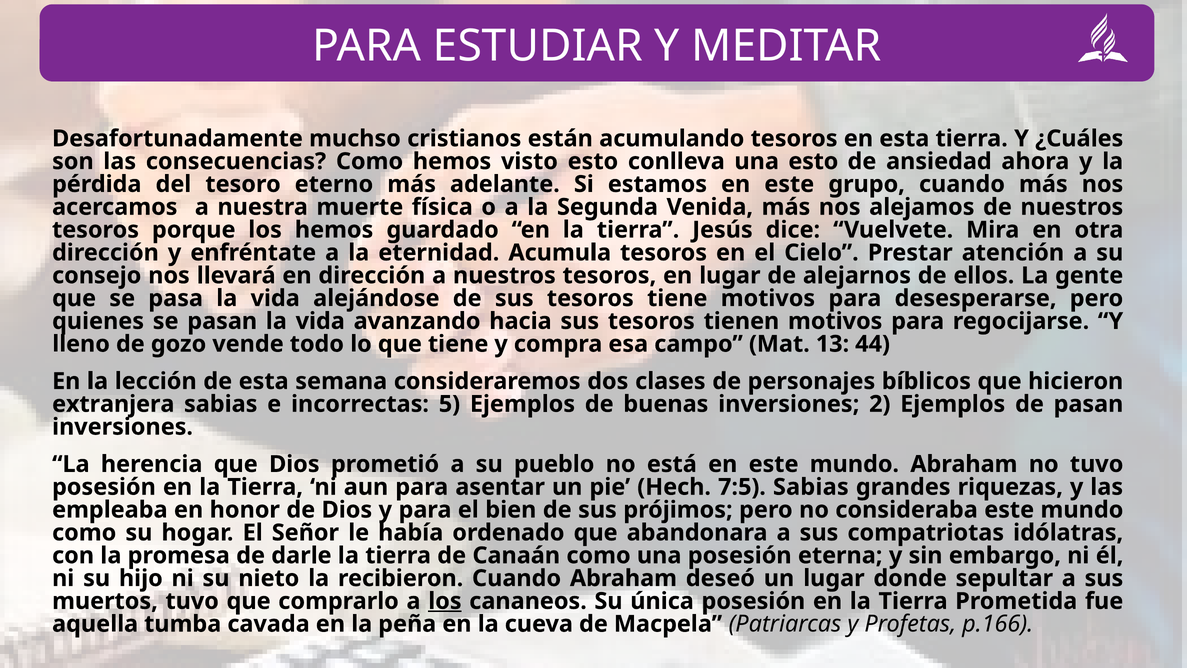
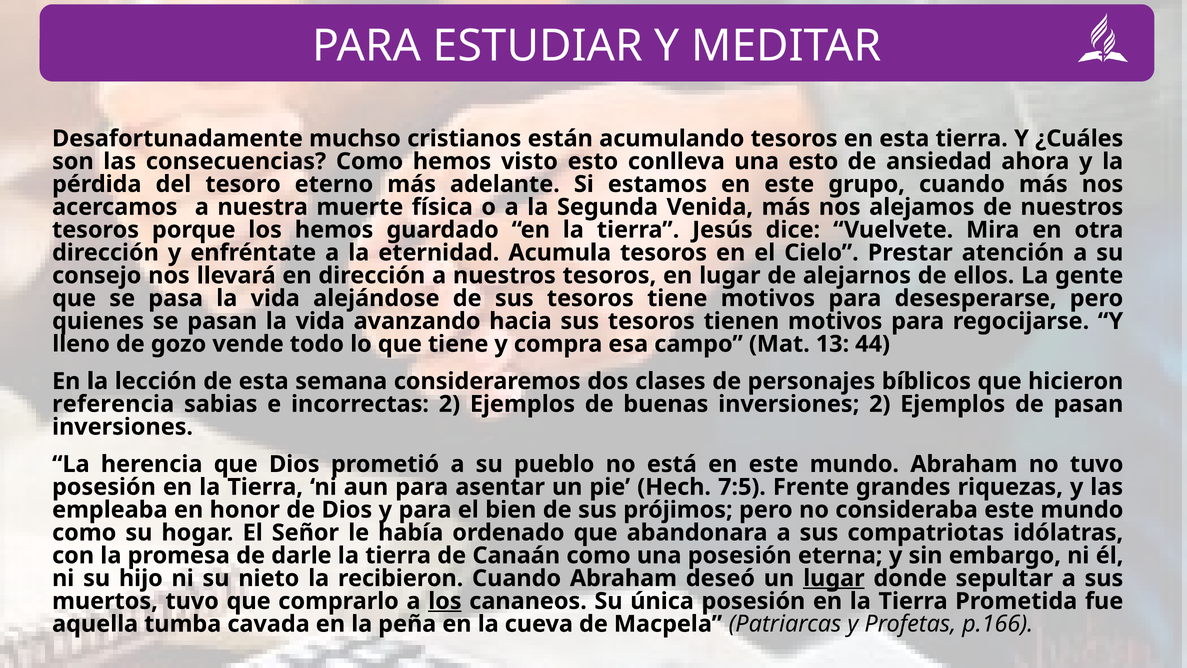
extranjera: extranjera -> referencia
incorrectas 5: 5 -> 2
7:5 Sabias: Sabias -> Frente
lugar at (834, 578) underline: none -> present
